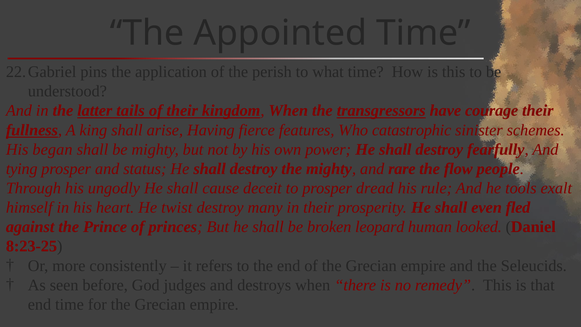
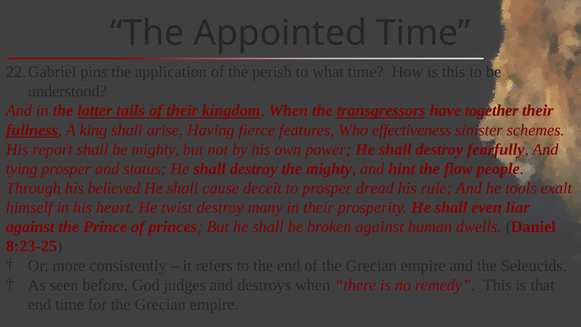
courage: courage -> together
catastrophic: catastrophic -> effectiveness
began: began -> report
rare: rare -> hint
ungodly: ungodly -> believed
fled: fled -> liar
broken leopard: leopard -> against
looked: looked -> dwells
